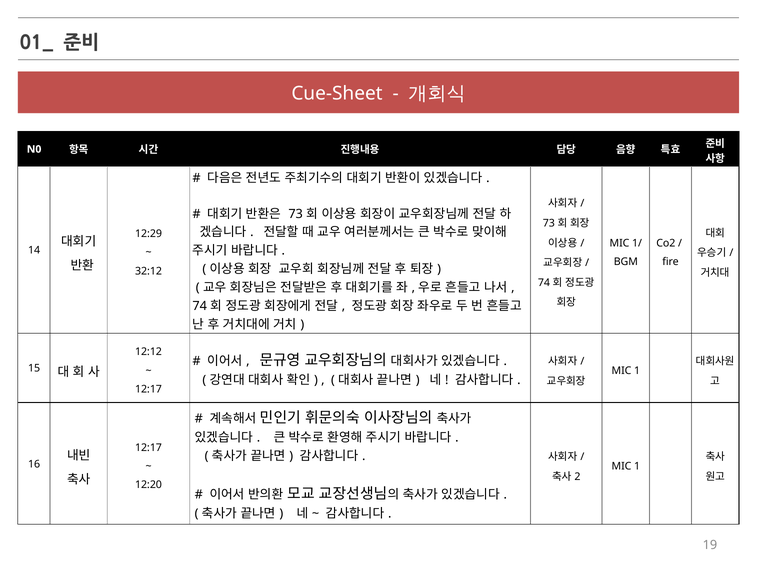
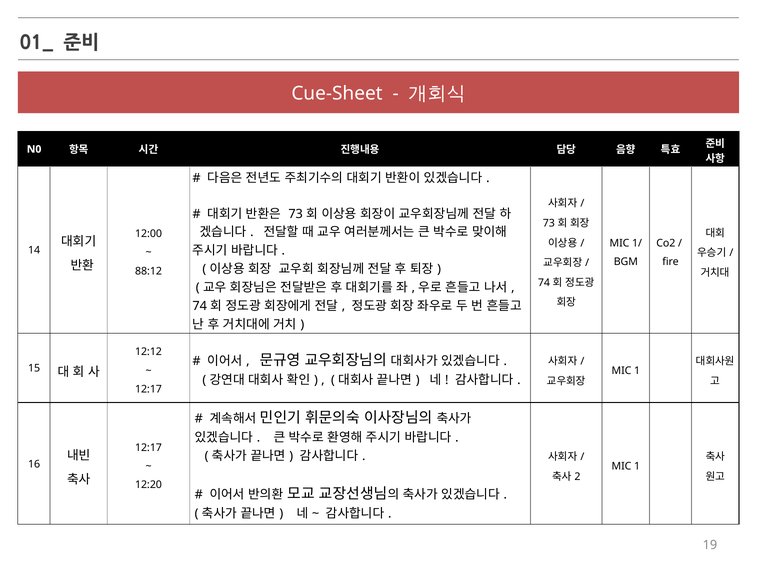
12:29: 12:29 -> 12:00
32:12: 32:12 -> 88:12
